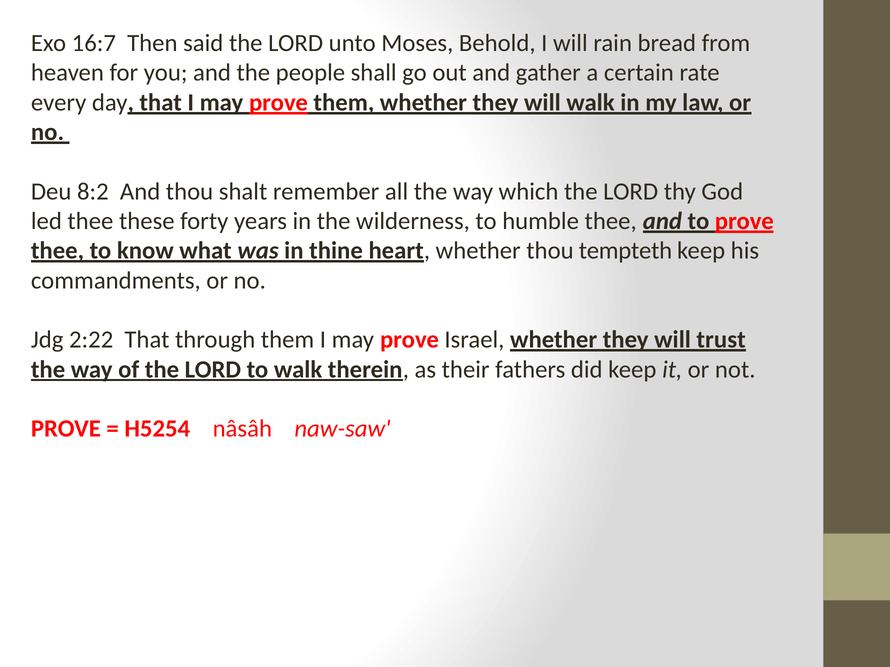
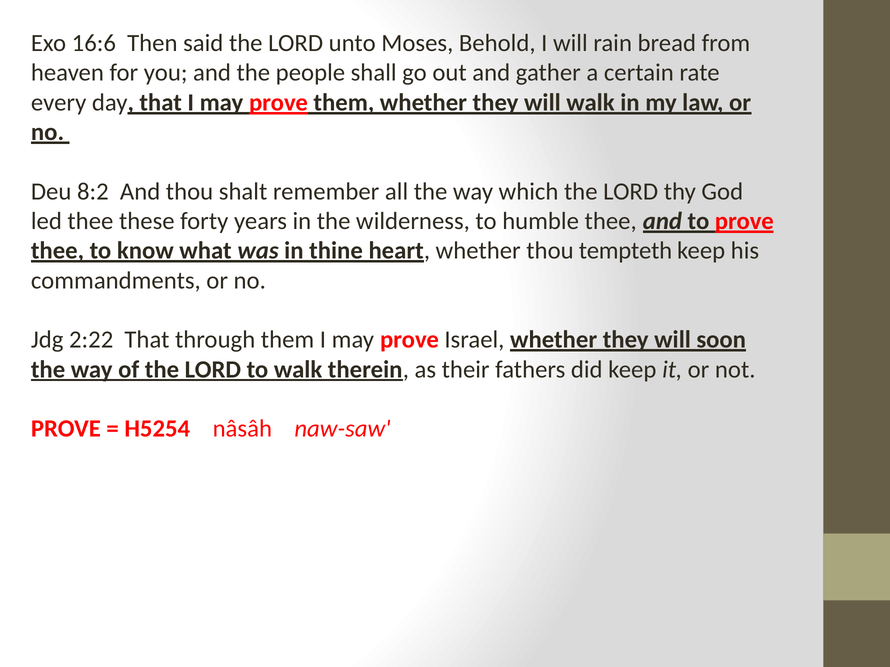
16:7: 16:7 -> 16:6
trust: trust -> soon
